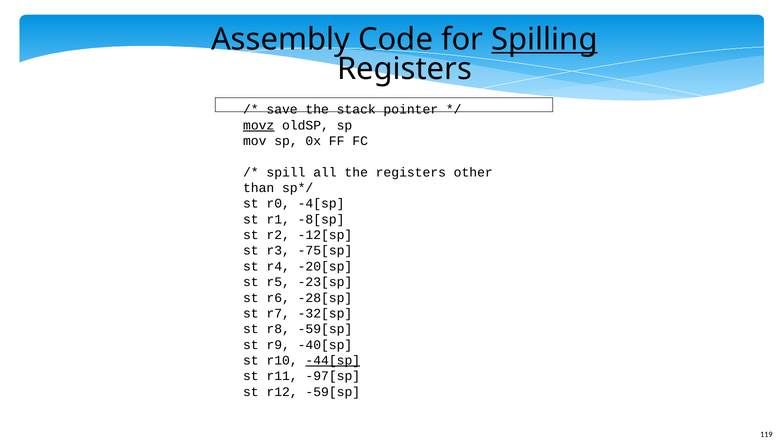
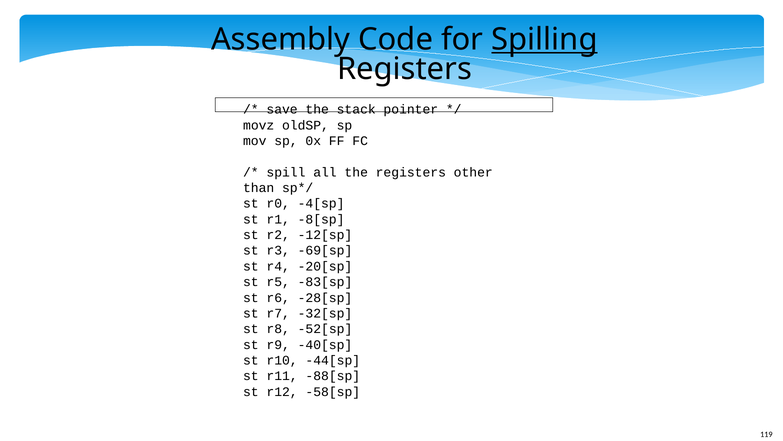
movz underline: present -> none
-75[sp: -75[sp -> -69[sp
-23[sp: -23[sp -> -83[sp
r8 -59[sp: -59[sp -> -52[sp
-44[sp underline: present -> none
-97[sp: -97[sp -> -88[sp
r12 -59[sp: -59[sp -> -58[sp
